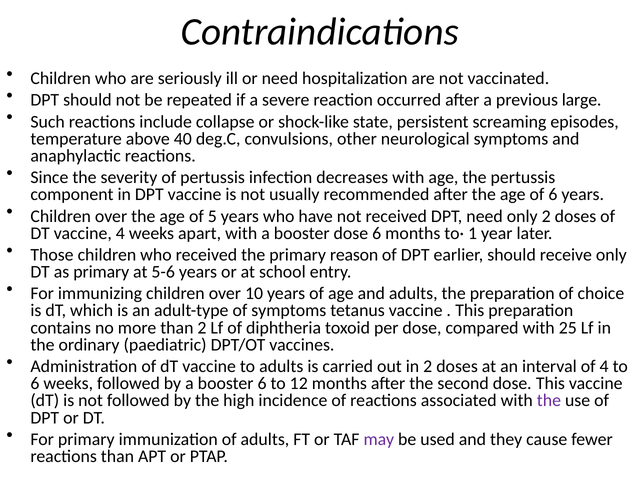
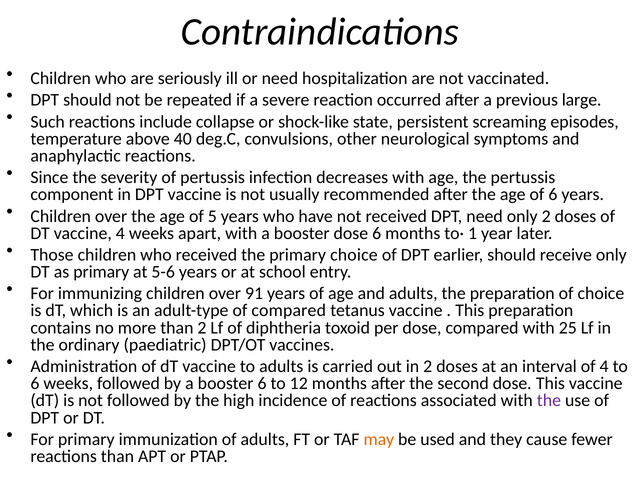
primary reason: reason -> choice
10: 10 -> 91
of symptoms: symptoms -> compared
may colour: purple -> orange
